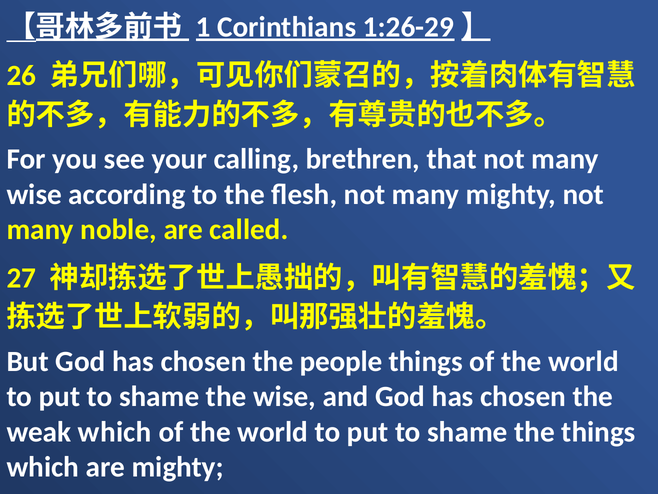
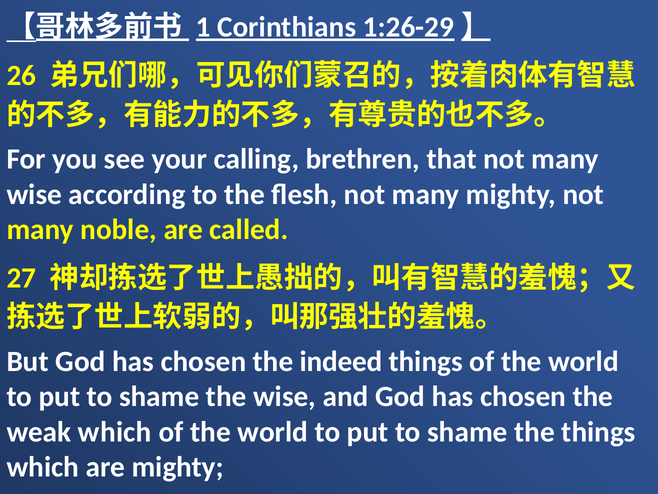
people: people -> indeed
